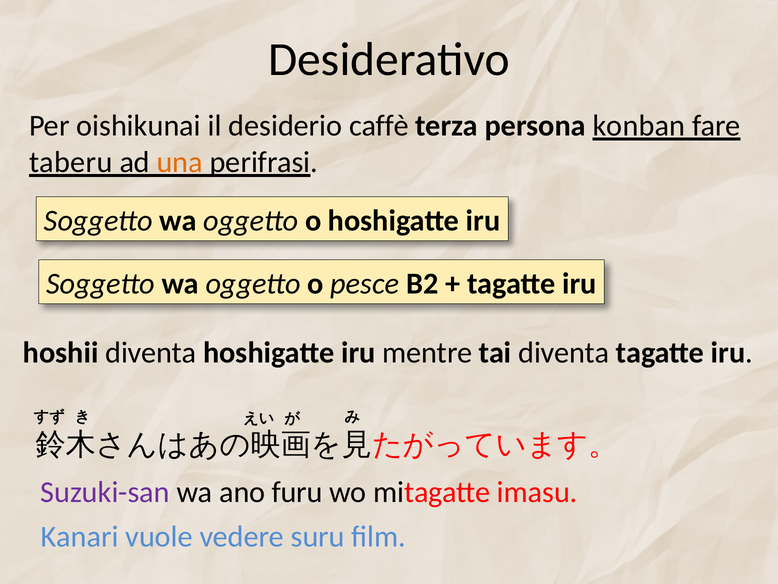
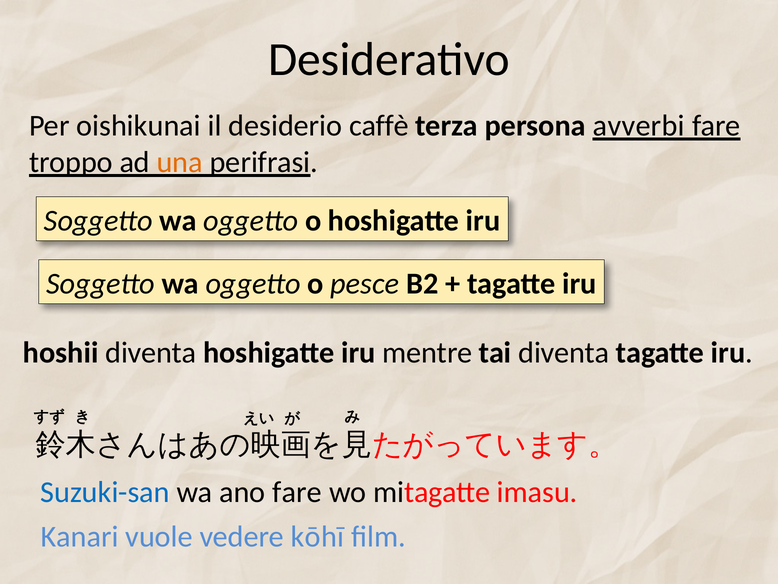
konban: konban -> avverbi
taberu: taberu -> troppo
Suzuki-san colour: purple -> blue
ano furu: furu -> fare
suru: suru -> kōhī
